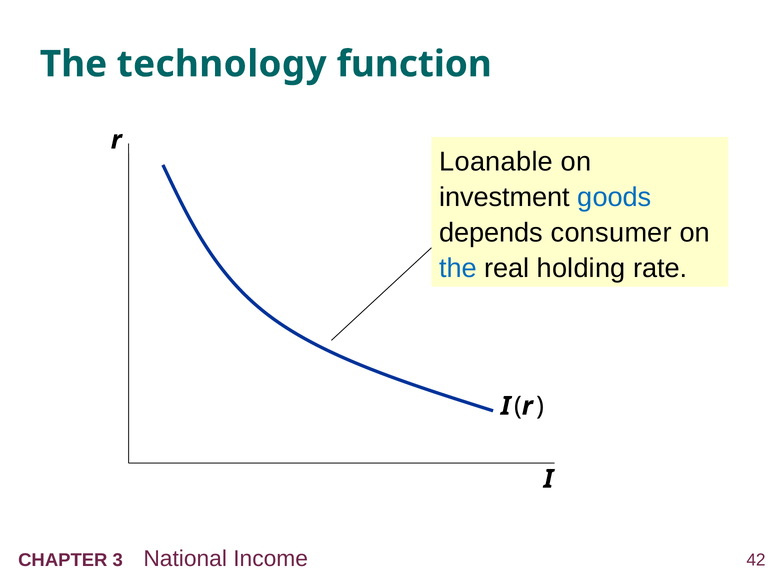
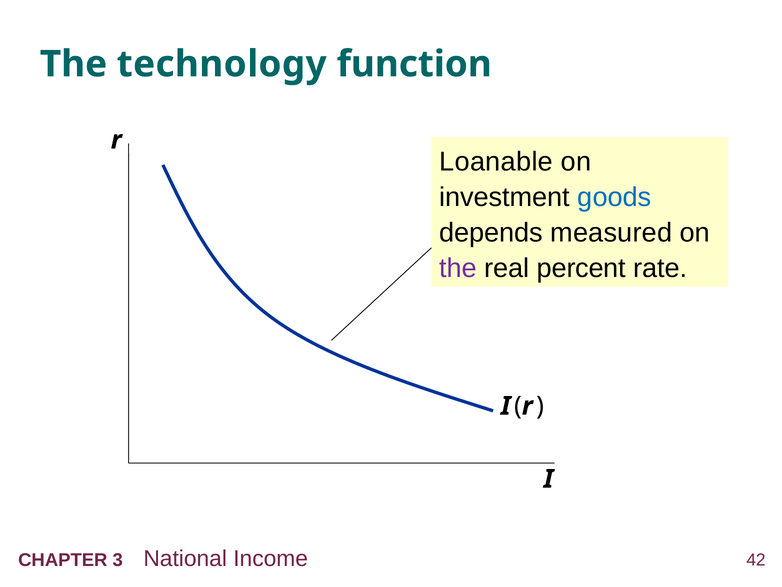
consumer: consumer -> measured
the at (458, 268) colour: blue -> purple
holding: holding -> percent
